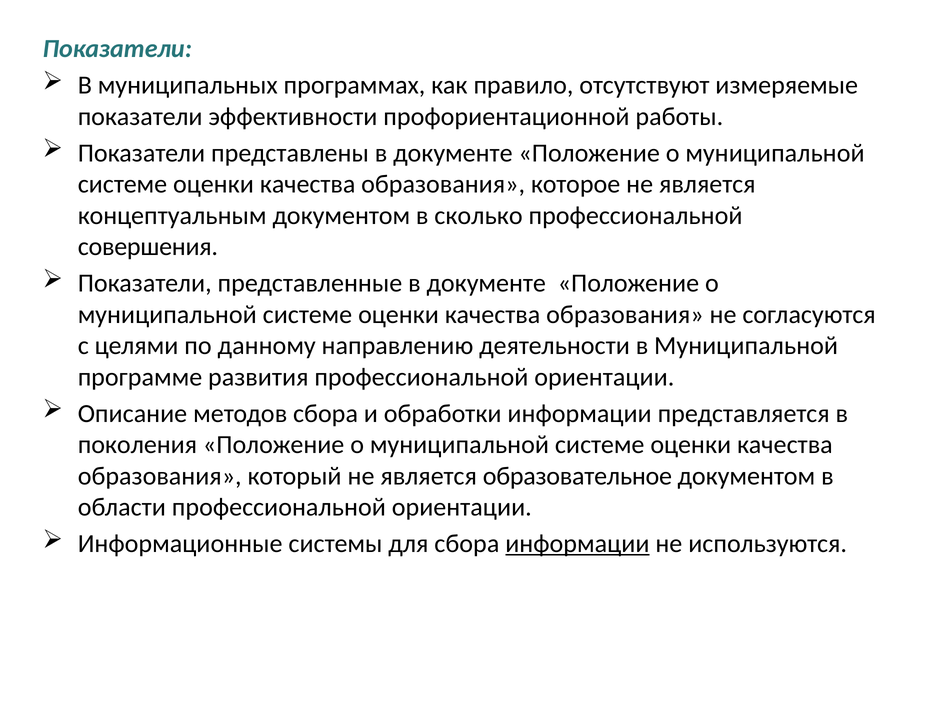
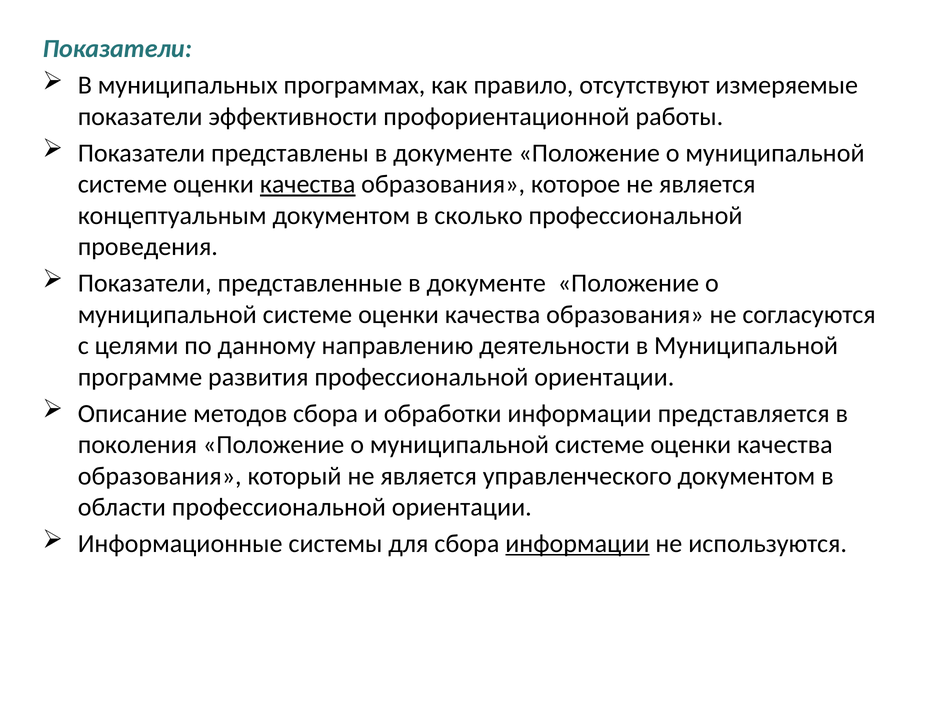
качества at (308, 184) underline: none -> present
совершения: совершения -> проведения
образовательное: образовательное -> управленческого
